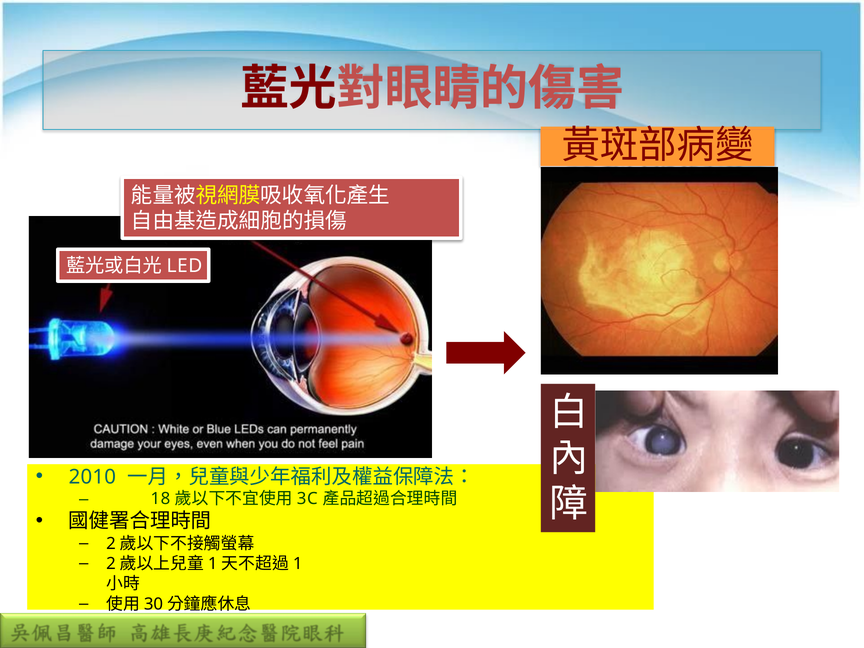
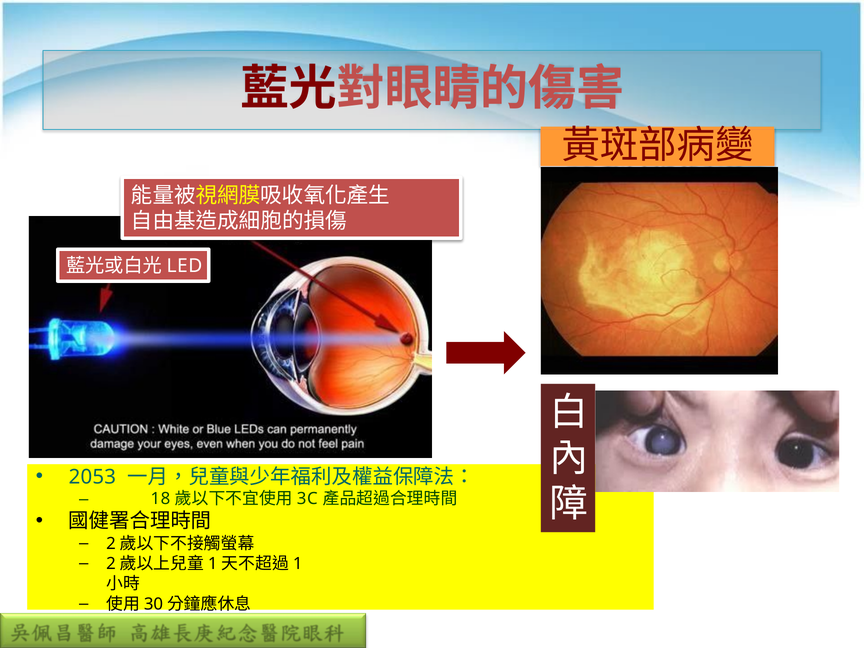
2010: 2010 -> 2053
